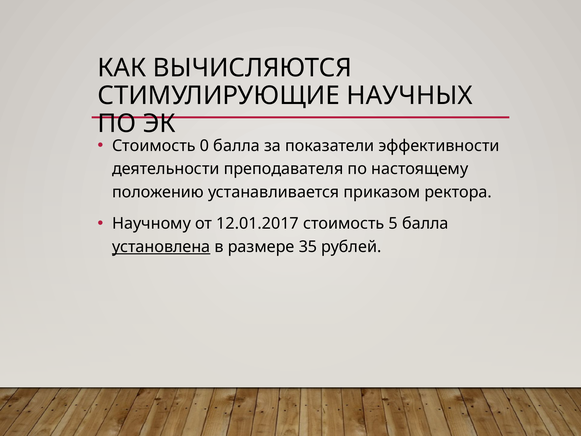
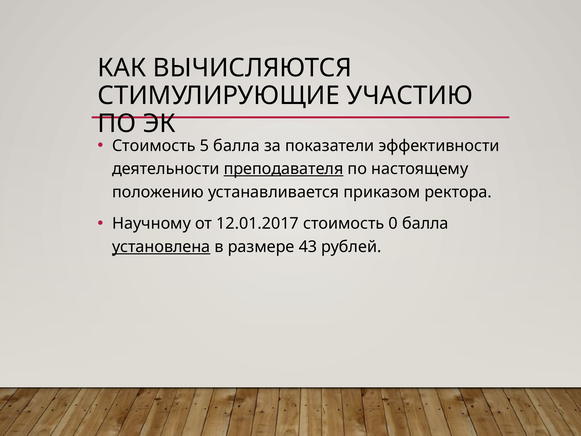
НАУЧНЫХ: НАУЧНЫХ -> УЧАСТИЮ
0: 0 -> 5
преподавателя underline: none -> present
5: 5 -> 0
35: 35 -> 43
